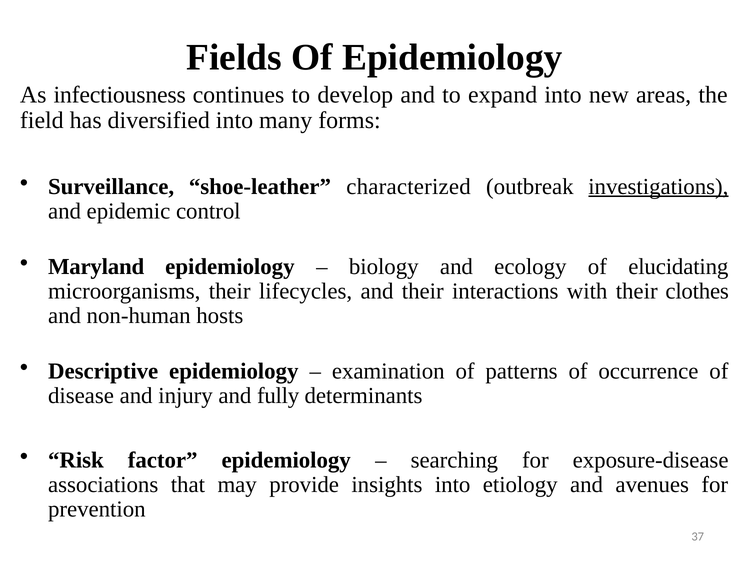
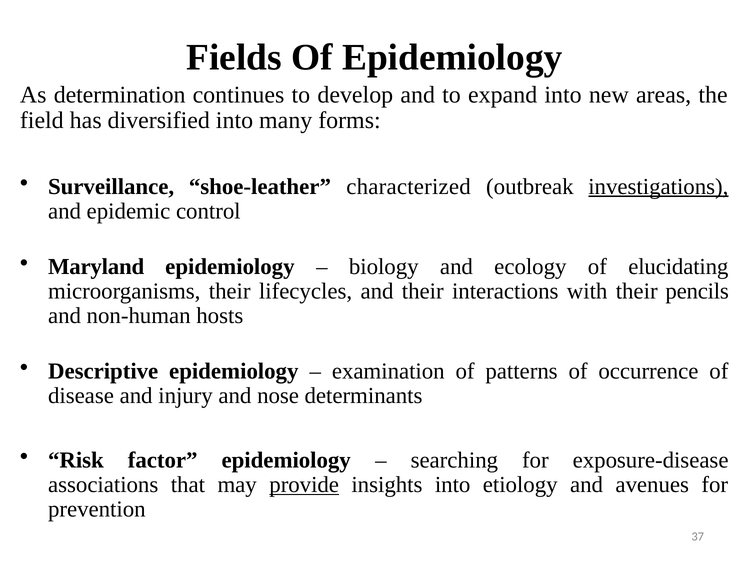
infectiousness: infectiousness -> determination
clothes: clothes -> pencils
fully: fully -> nose
provide underline: none -> present
